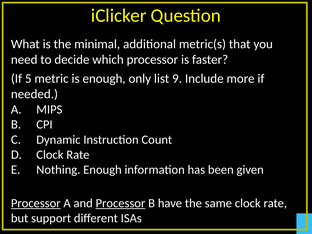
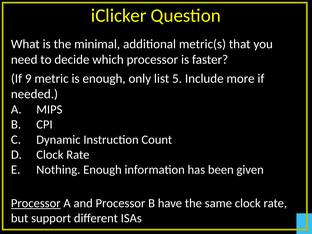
5: 5 -> 9
9: 9 -> 5
Processor at (120, 203) underline: present -> none
